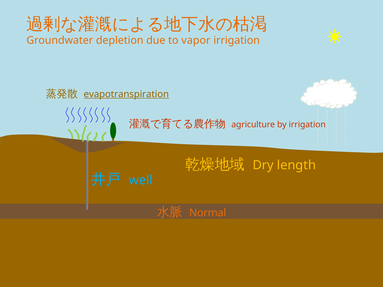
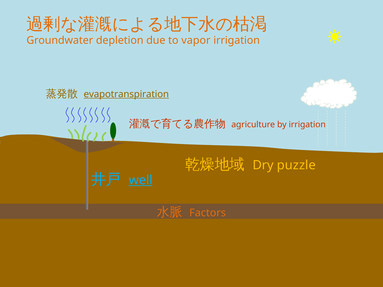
length: length -> puzzle
well underline: none -> present
Normal: Normal -> Factors
